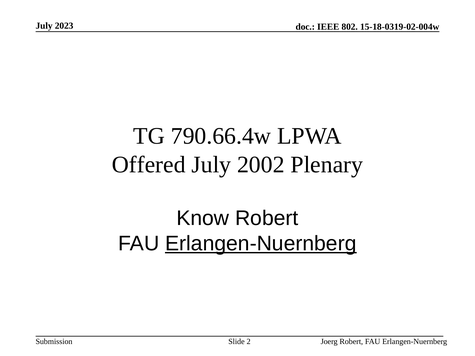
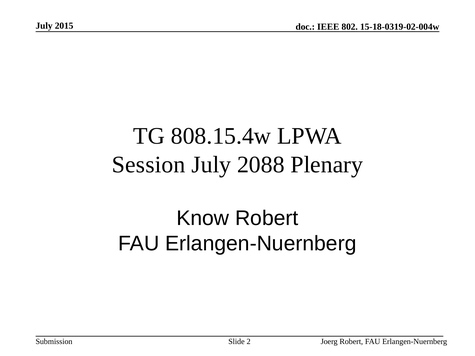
2023: 2023 -> 2015
790.66.4w: 790.66.4w -> 808.15.4w
Offered: Offered -> Session
2002: 2002 -> 2088
Erlangen-Nuernberg at (261, 244) underline: present -> none
